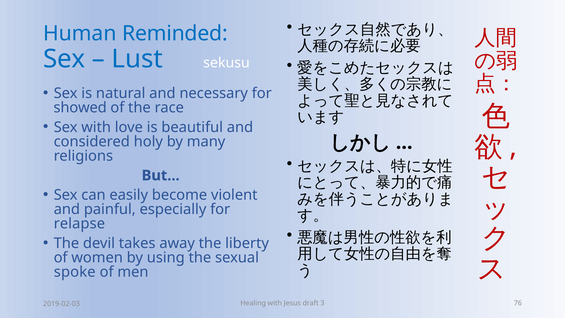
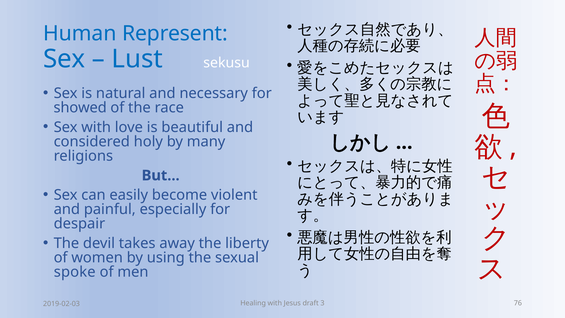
Reminded: Reminded -> Represent
relapse: relapse -> despair
